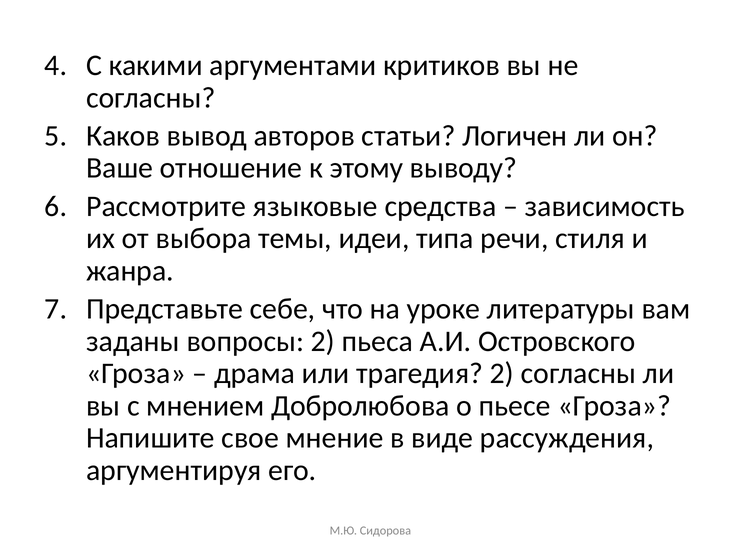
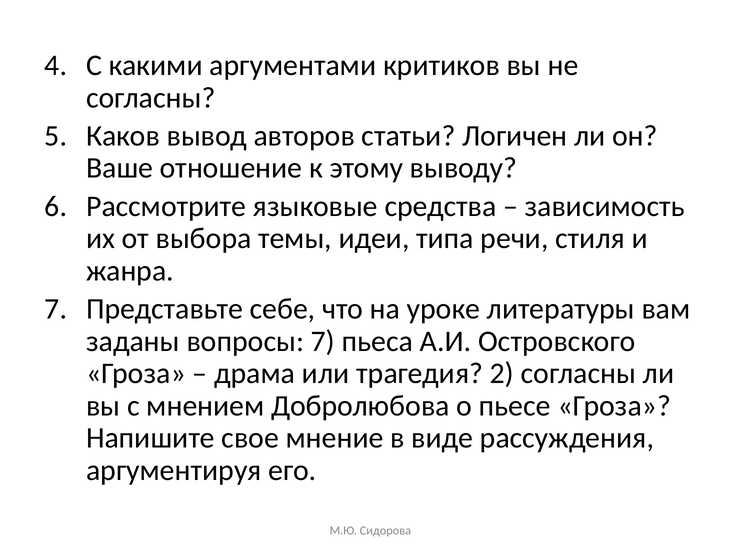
вопросы 2: 2 -> 7
